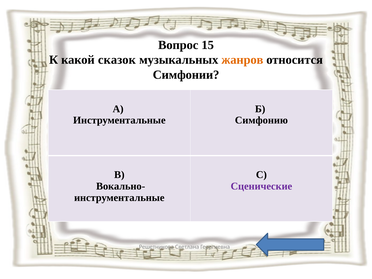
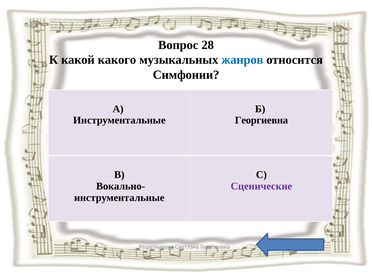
15: 15 -> 28
сказок: сказок -> какого
жанров colour: orange -> blue
Симфонию at (261, 120): Симфонию -> Георгиевна
